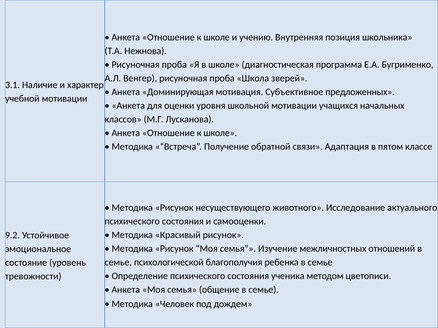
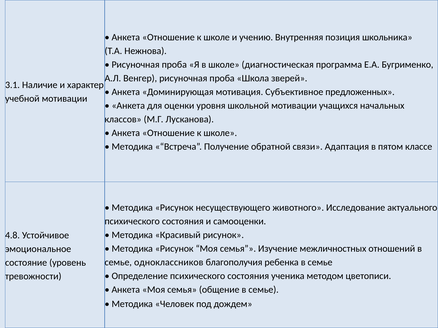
9.2: 9.2 -> 4.8
психологической: психологической -> одноклассников
